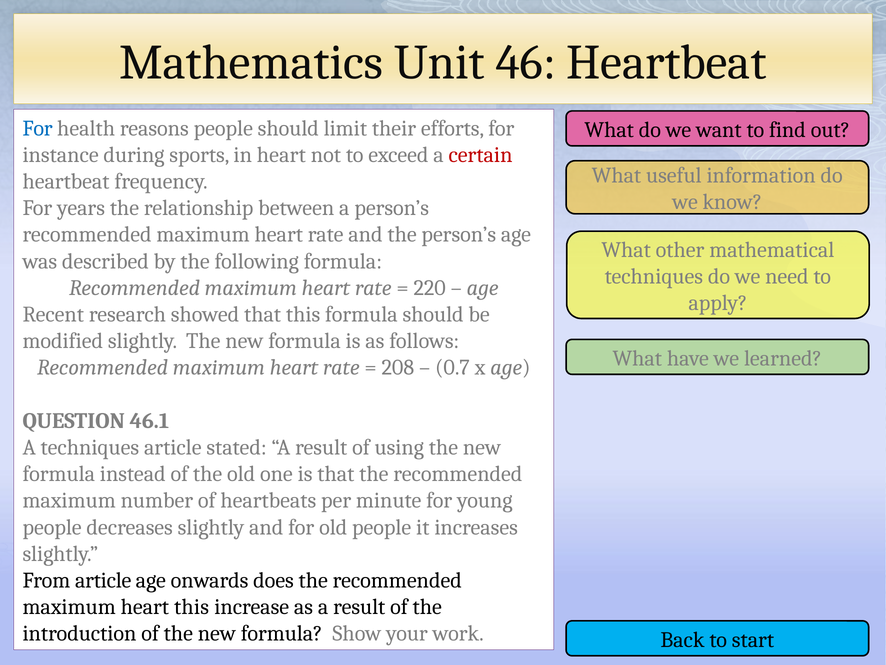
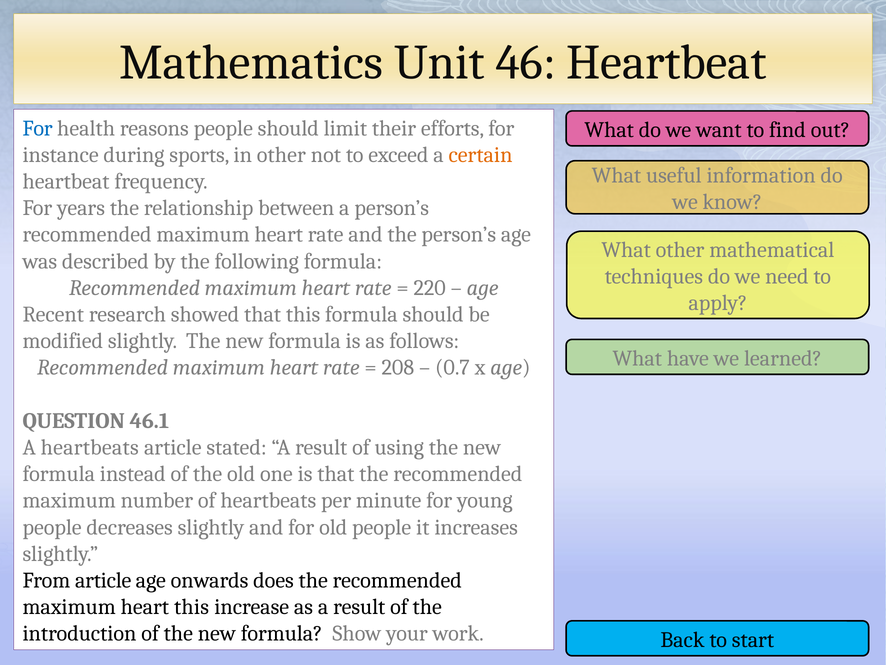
in heart: heart -> other
certain colour: red -> orange
A techniques: techniques -> heartbeats
